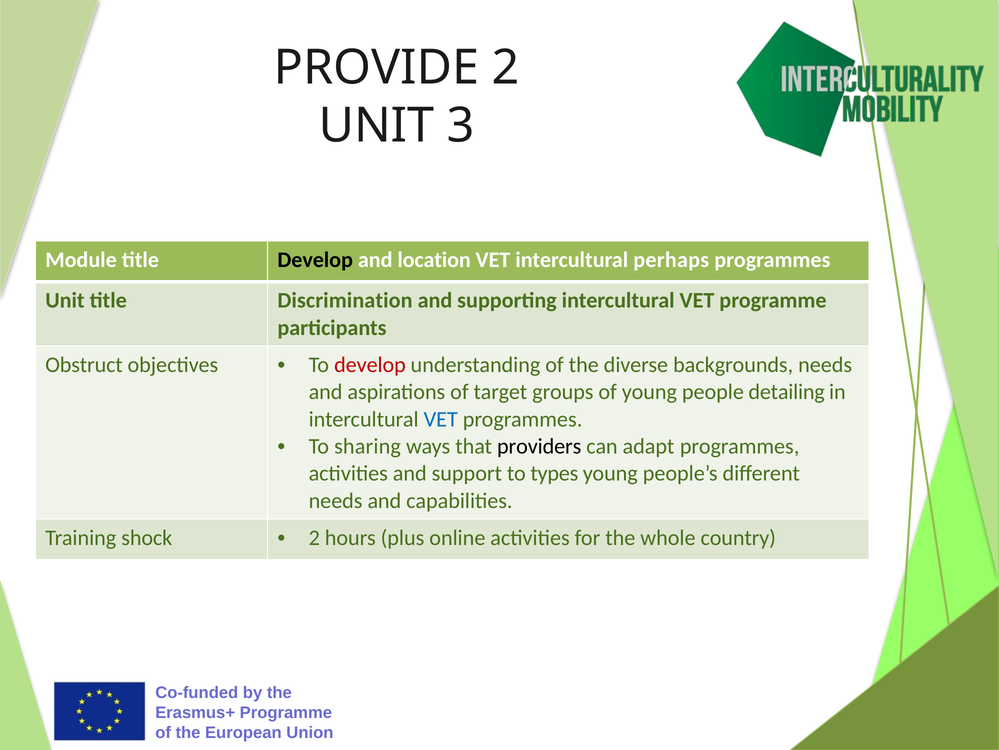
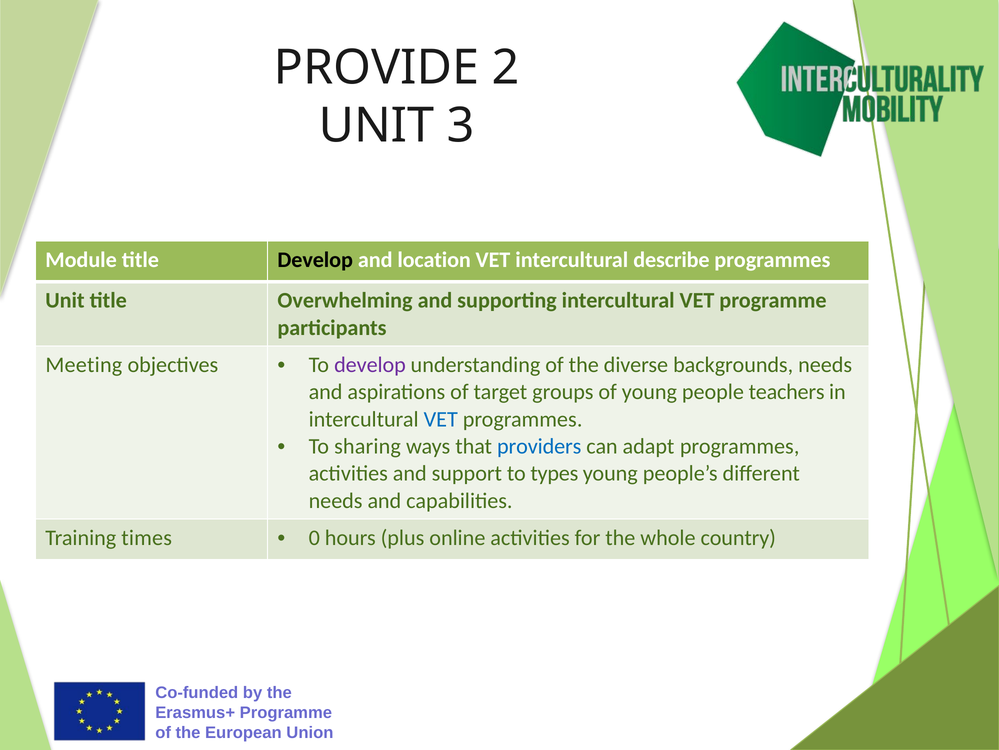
perhaps: perhaps -> describe
Discrimination: Discrimination -> Overwhelming
Obstruct: Obstruct -> Meeting
develop at (370, 365) colour: red -> purple
detailing: detailing -> teachers
providers colour: black -> blue
shock: shock -> times
2 at (314, 537): 2 -> 0
